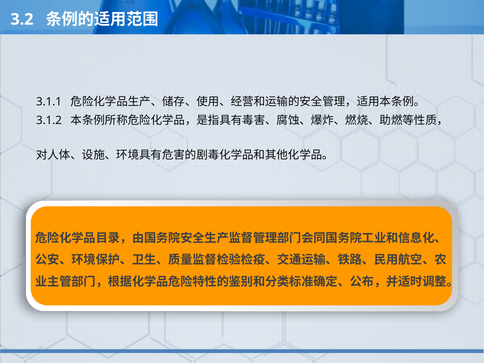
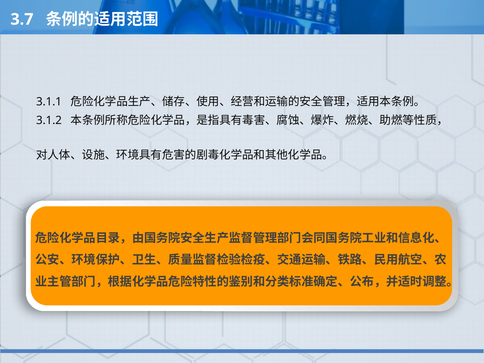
3.2: 3.2 -> 3.7
